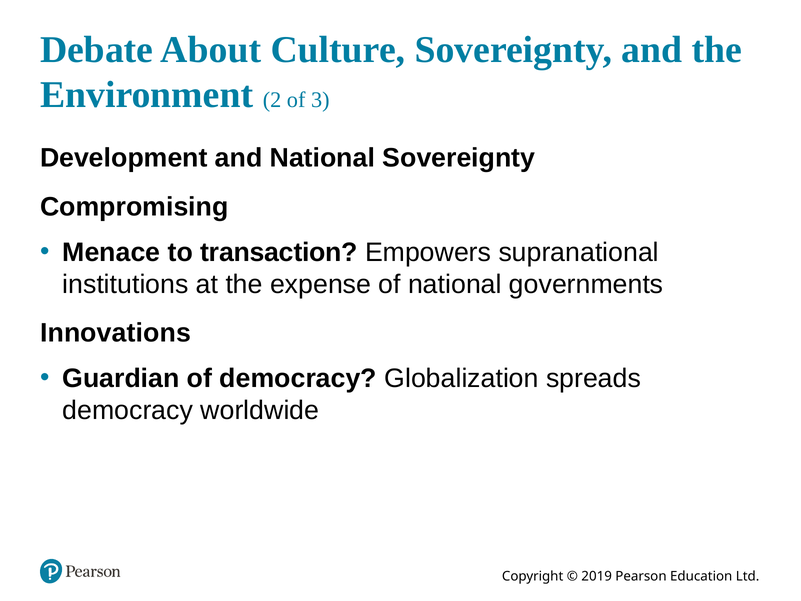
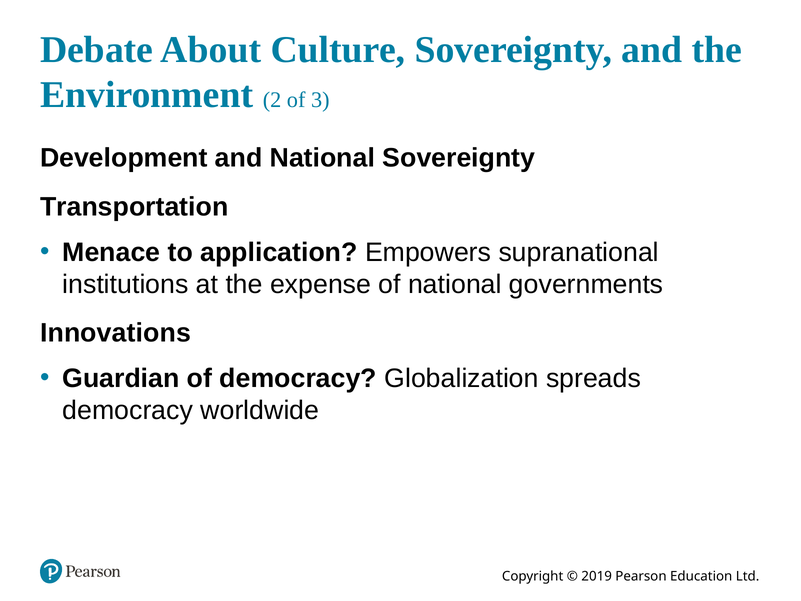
Compromising: Compromising -> Transportation
transaction: transaction -> application
